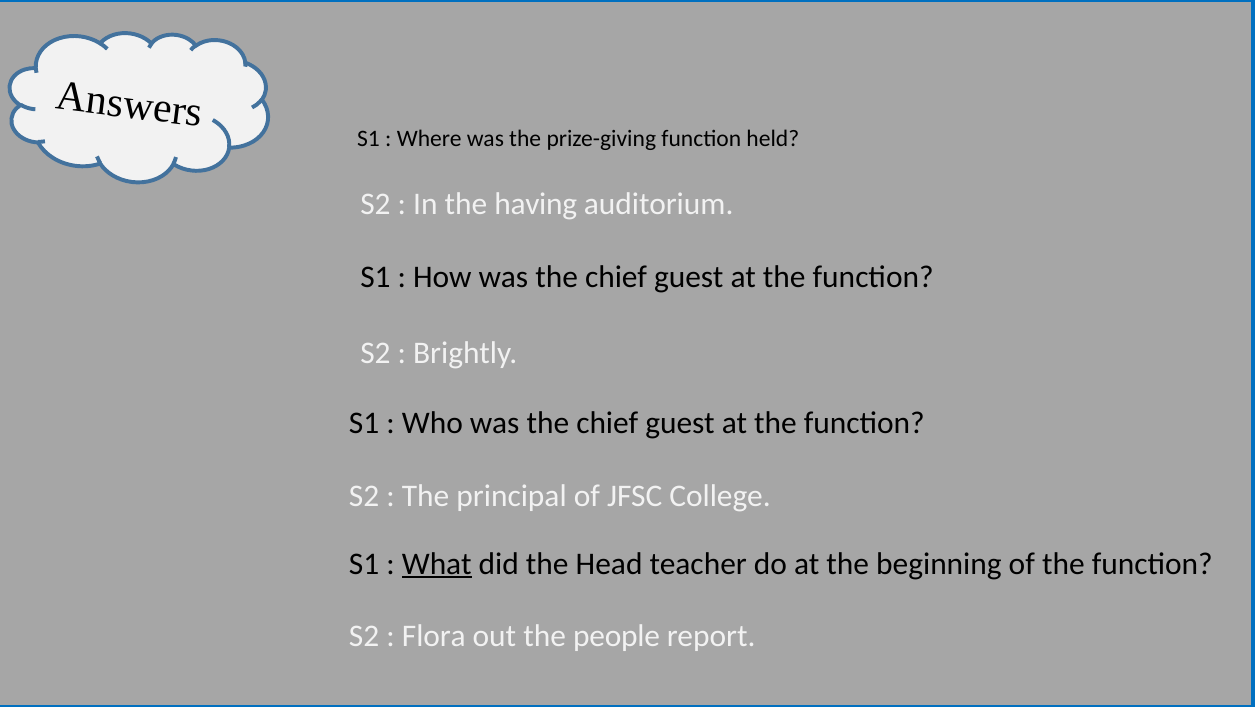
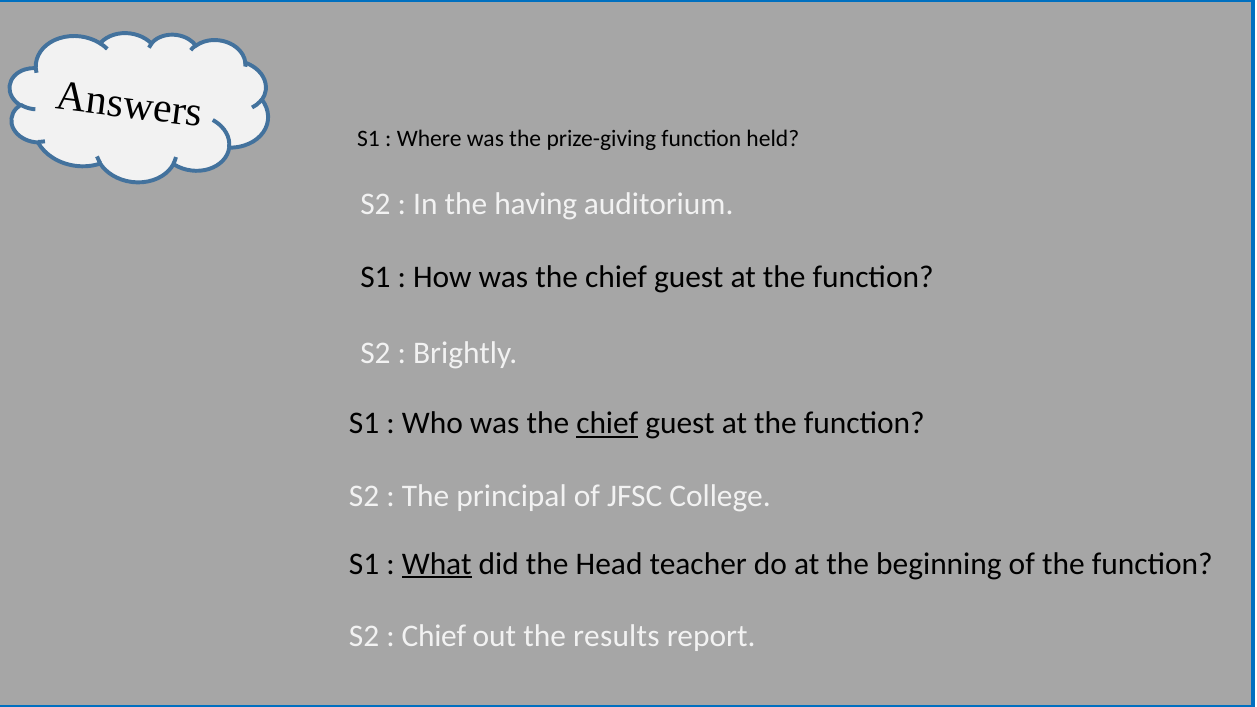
chief at (607, 423) underline: none -> present
Flora at (434, 636): Flora -> Chief
people: people -> results
